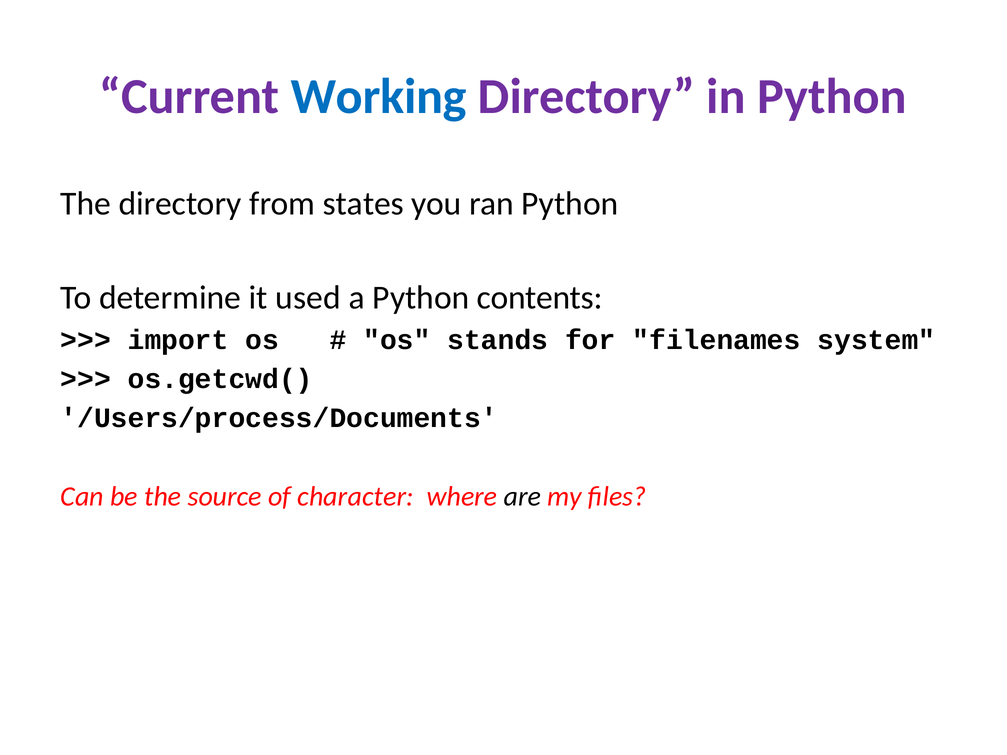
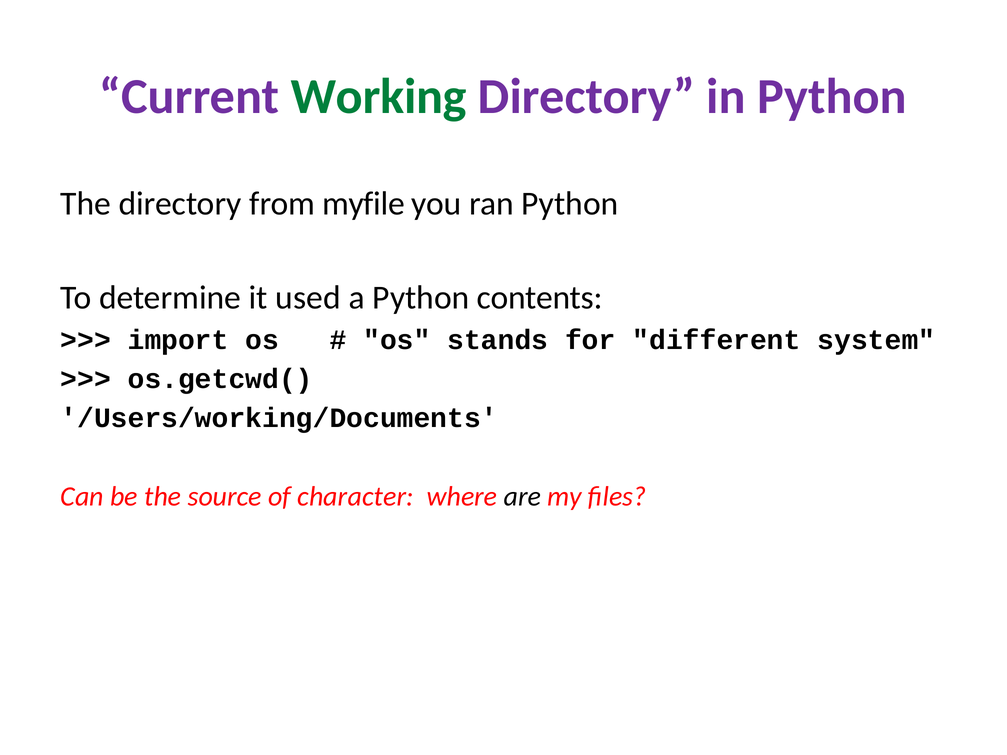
Working colour: blue -> green
states: states -> myfile
filenames: filenames -> different
/Users/process/Documents: /Users/process/Documents -> /Users/working/Documents
